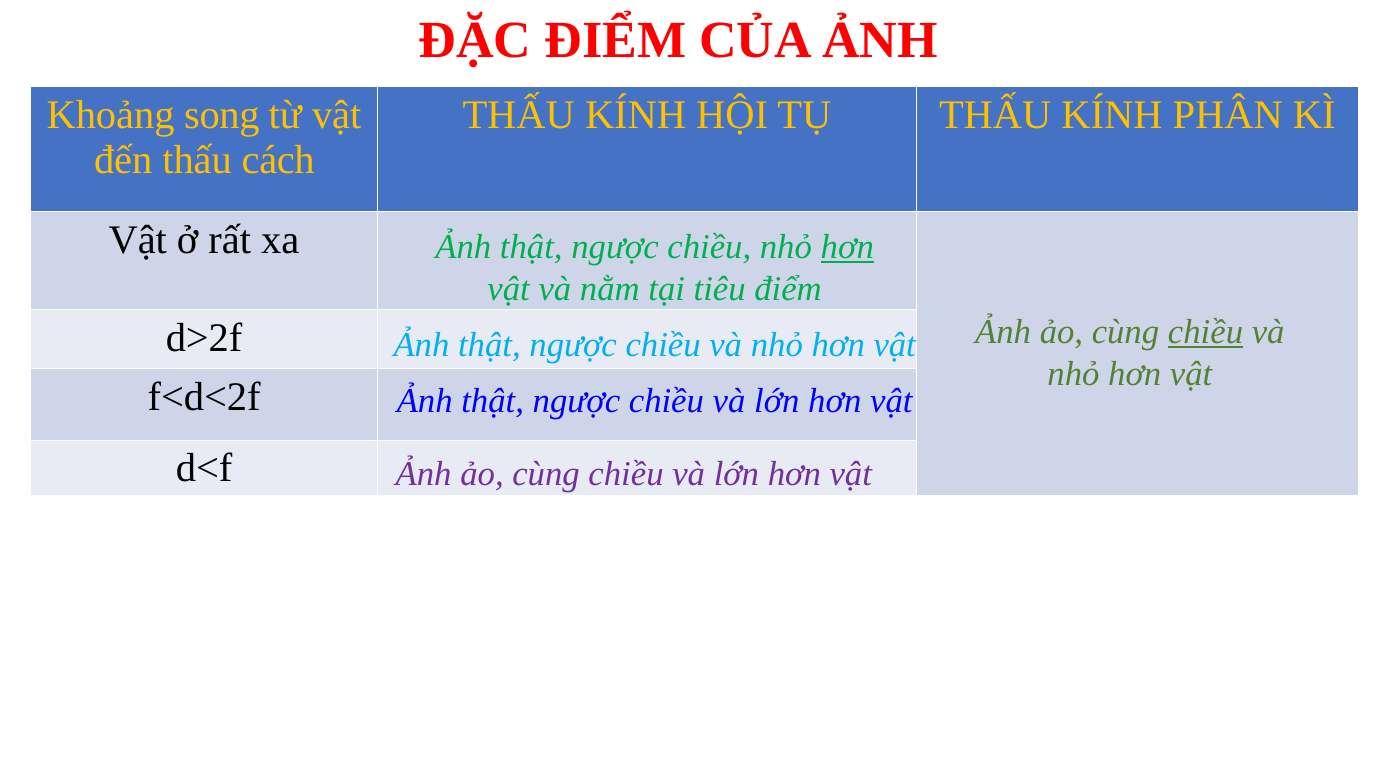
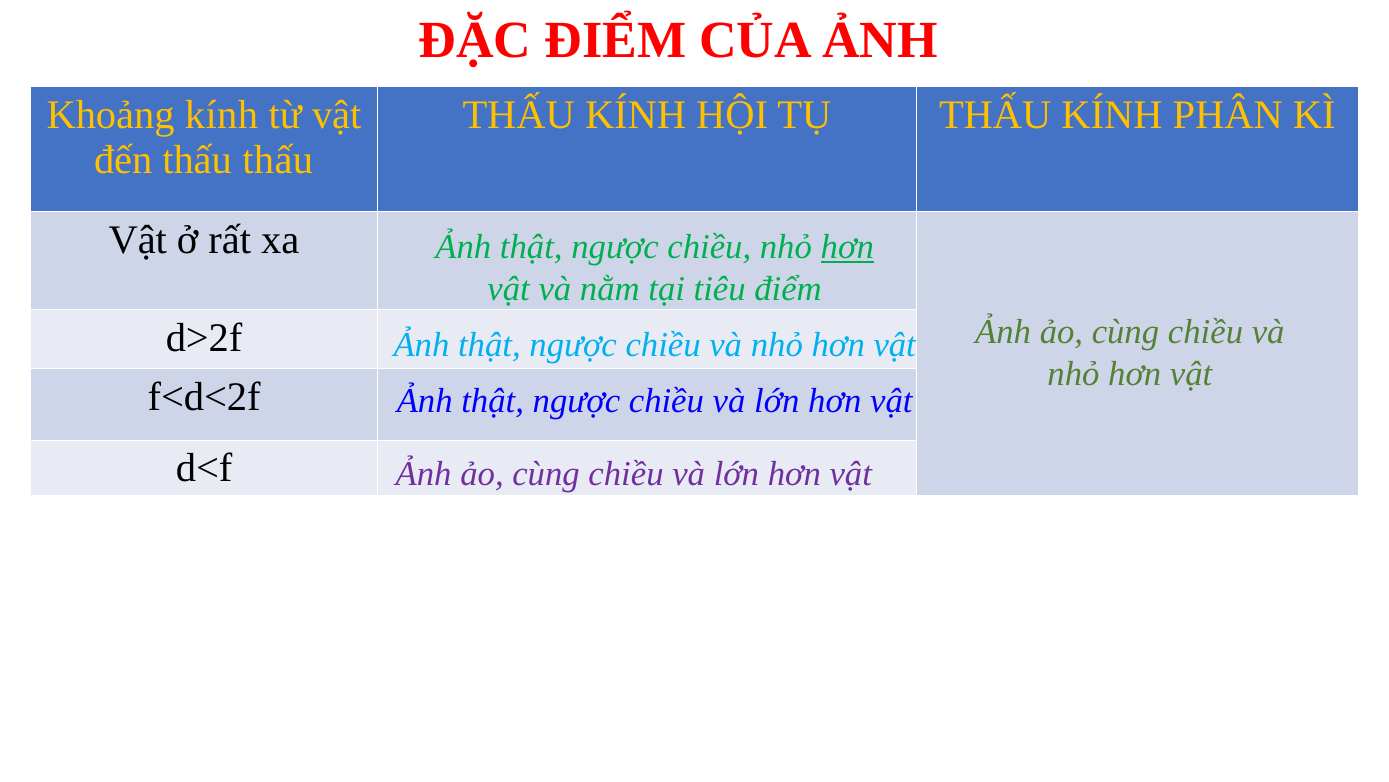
Khoảng song: song -> kính
đến thấu cách: cách -> thấu
chiều at (1206, 332) underline: present -> none
